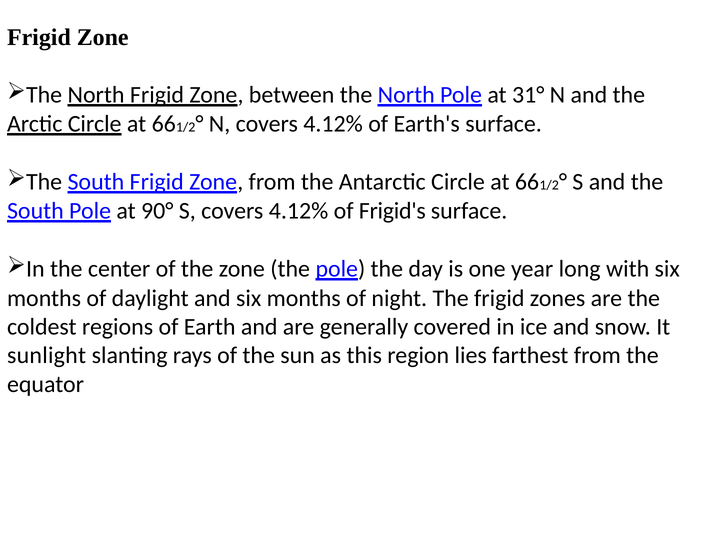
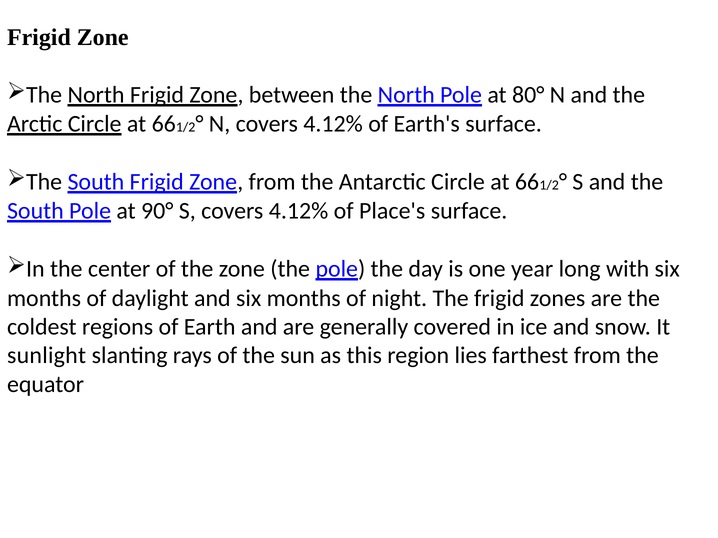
31°: 31° -> 80°
Frigid's: Frigid's -> Place's
